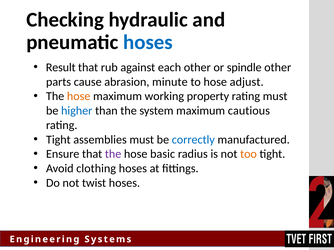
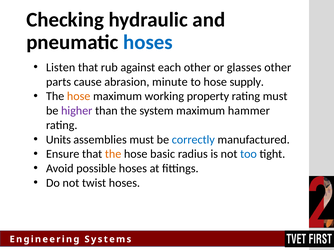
Result: Result -> Listen
spindle: spindle -> glasses
adjust: adjust -> supply
higher colour: blue -> purple
cautious: cautious -> hammer
Tight at (58, 140): Tight -> Units
the at (113, 154) colour: purple -> orange
too colour: orange -> blue
clothing: clothing -> possible
